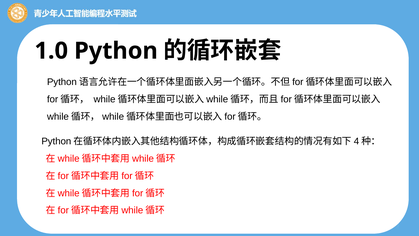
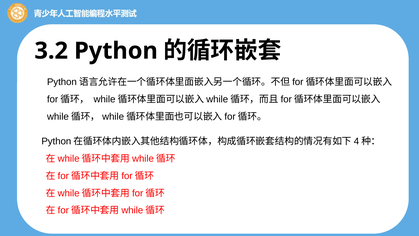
1.0: 1.0 -> 3.2
